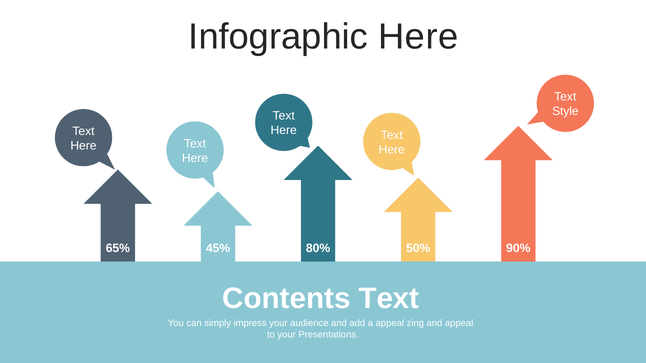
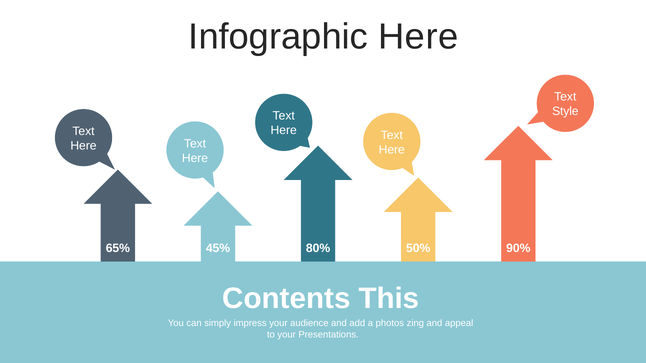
Contents Text: Text -> This
a appeal: appeal -> photos
